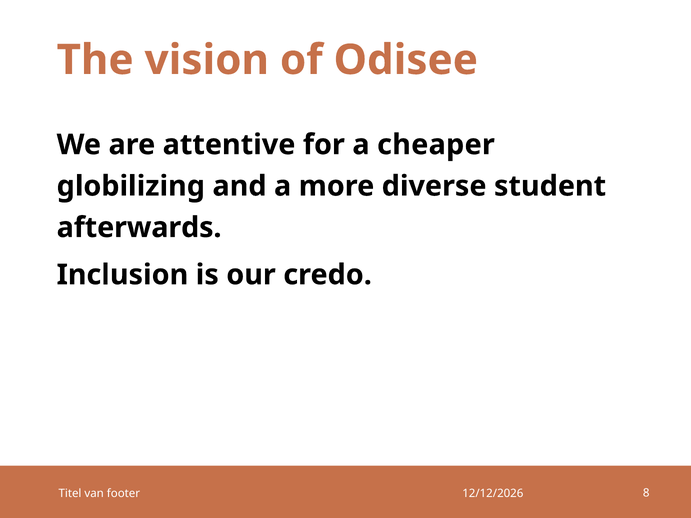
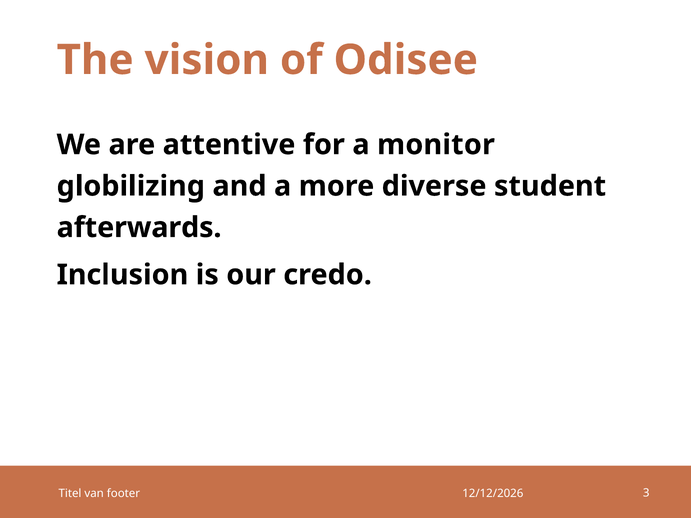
cheaper: cheaper -> monitor
8: 8 -> 3
